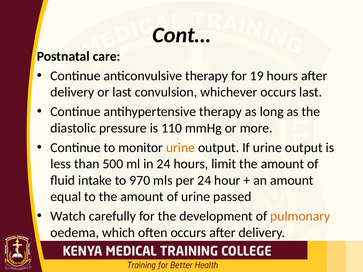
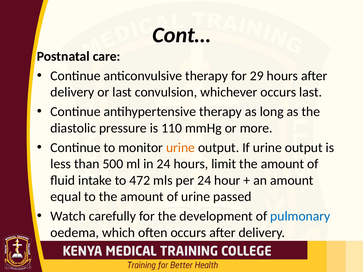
19: 19 -> 29
970: 970 -> 472
pulmonary colour: orange -> blue
